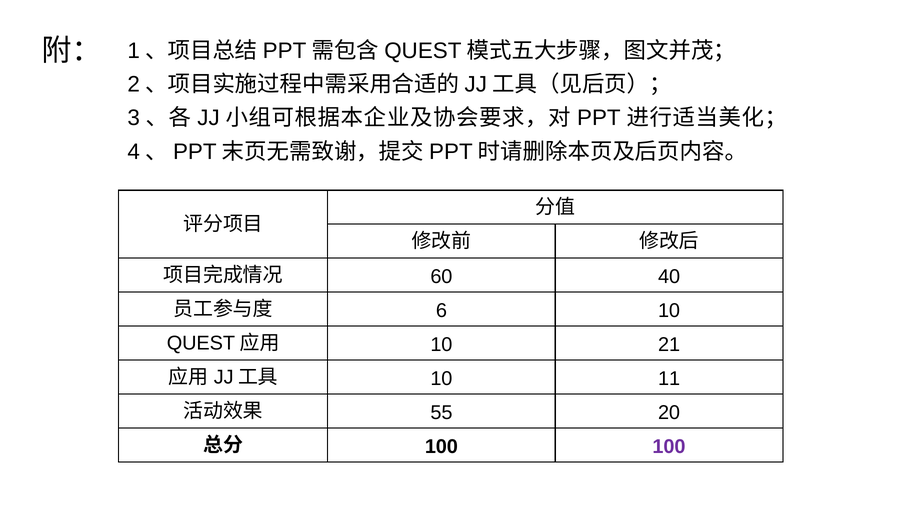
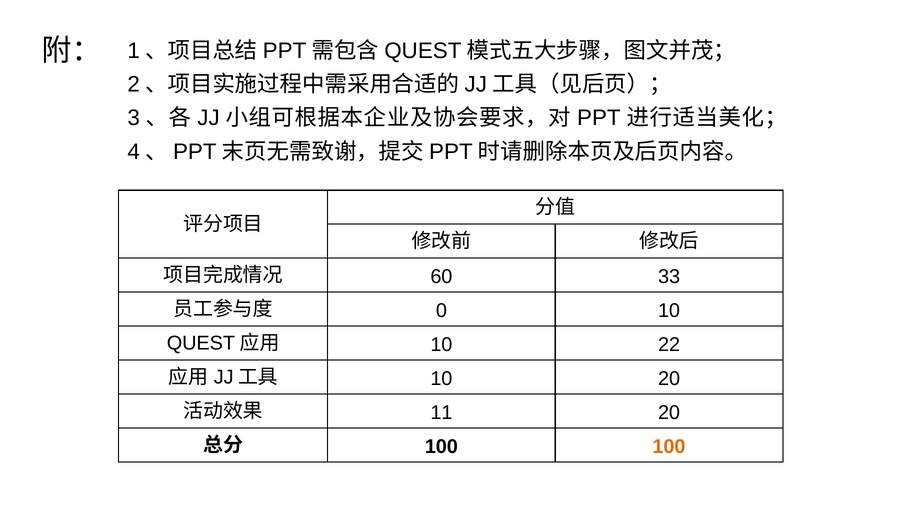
40: 40 -> 33
6: 6 -> 0
21: 21 -> 22
10 11: 11 -> 20
55: 55 -> 11
100 at (669, 446) colour: purple -> orange
